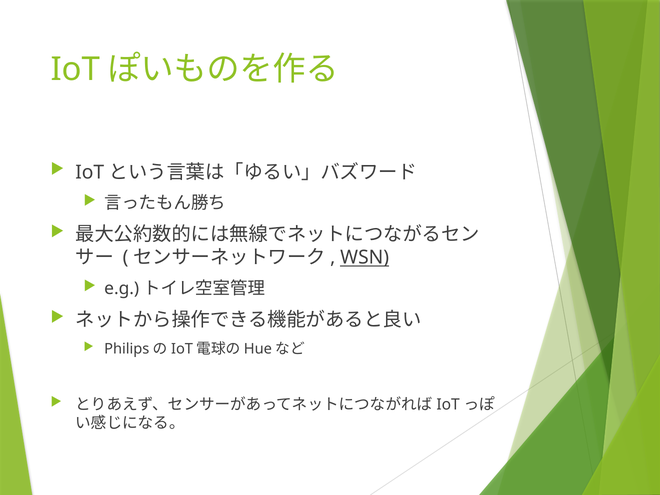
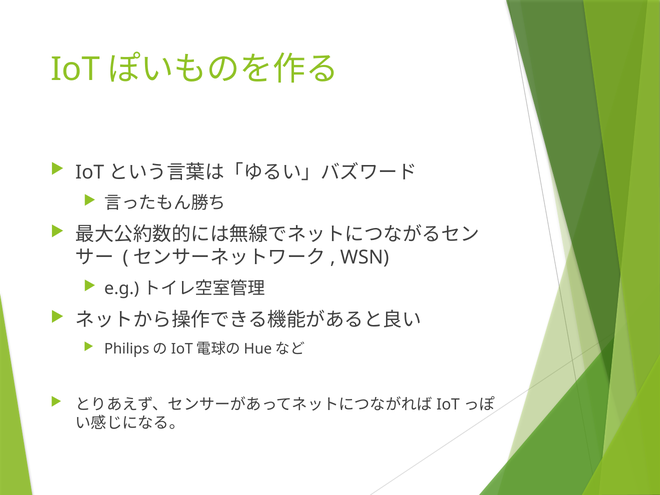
WSN underline: present -> none
